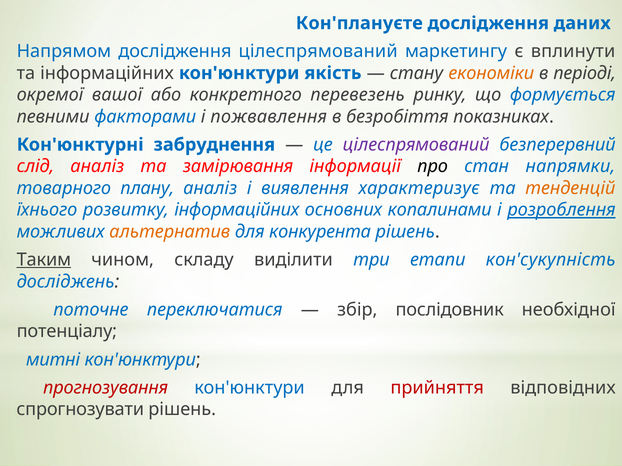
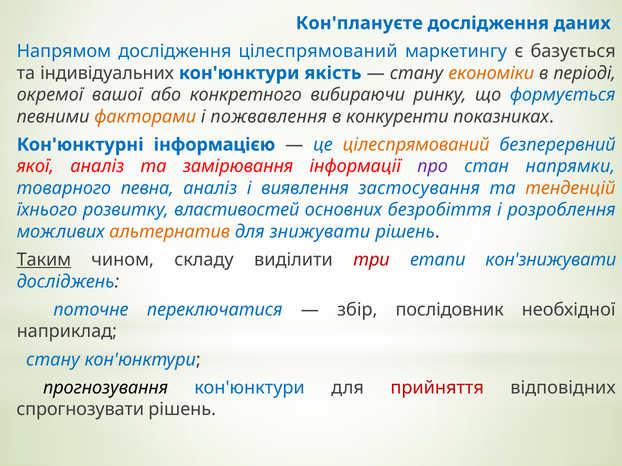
вплинути: вплинути -> базується
та інформаційних: інформаційних -> індивідуальних
перевезень: перевезень -> вибираючи
факторами colour: blue -> orange
безробіття: безробіття -> конкуренти
забруднення: забруднення -> інформацією
цілеспрямований at (416, 145) colour: purple -> orange
слід: слід -> якої
про colour: black -> purple
плану: плану -> певна
характеризує: характеризує -> застосування
розвитку інформаційних: інформаційних -> властивостей
копалинами: копалинами -> безробіття
розроблення underline: present -> none
конкурента: конкурента -> знижувати
три colour: blue -> red
кон'сукупність: кон'сукупність -> кон'знижувати
потенціалу: потенціалу -> наприклад
митні at (53, 360): митні -> стану
прогнозування colour: red -> black
